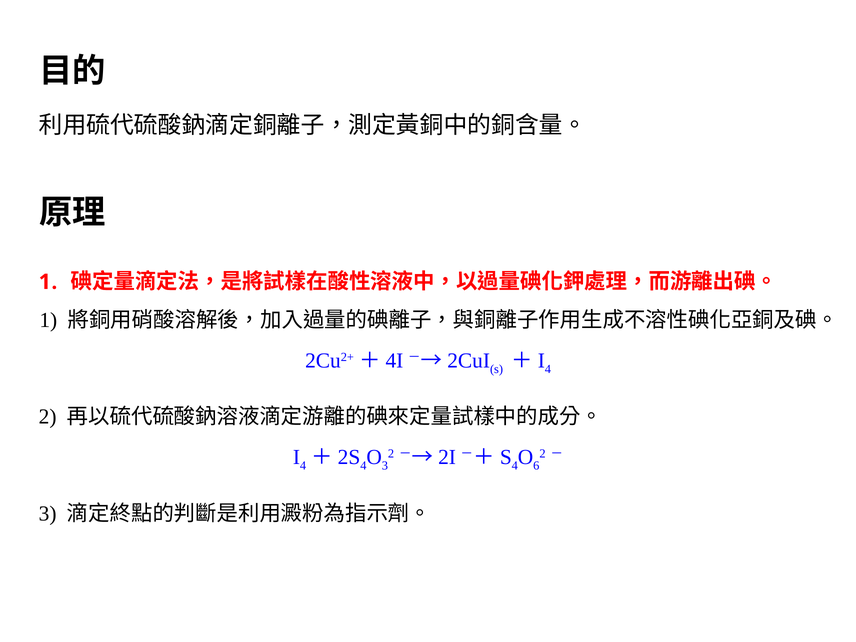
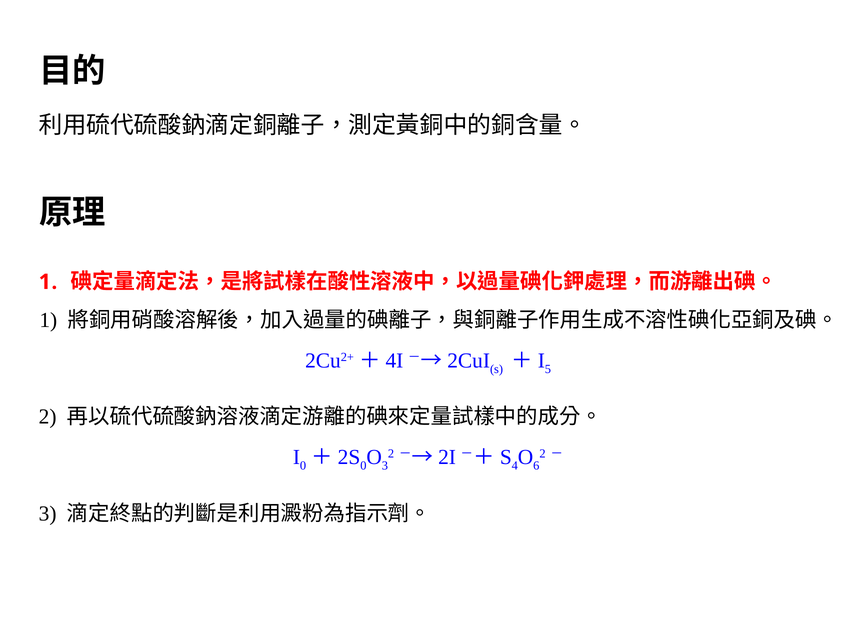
4 at (548, 369): 4 -> 5
4 at (303, 466): 4 -> 0
4 at (363, 466): 4 -> 0
